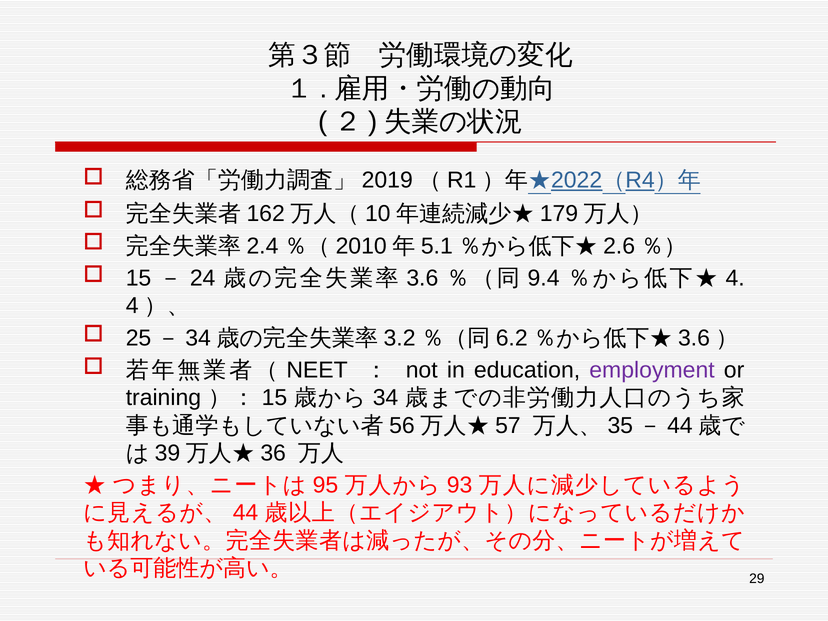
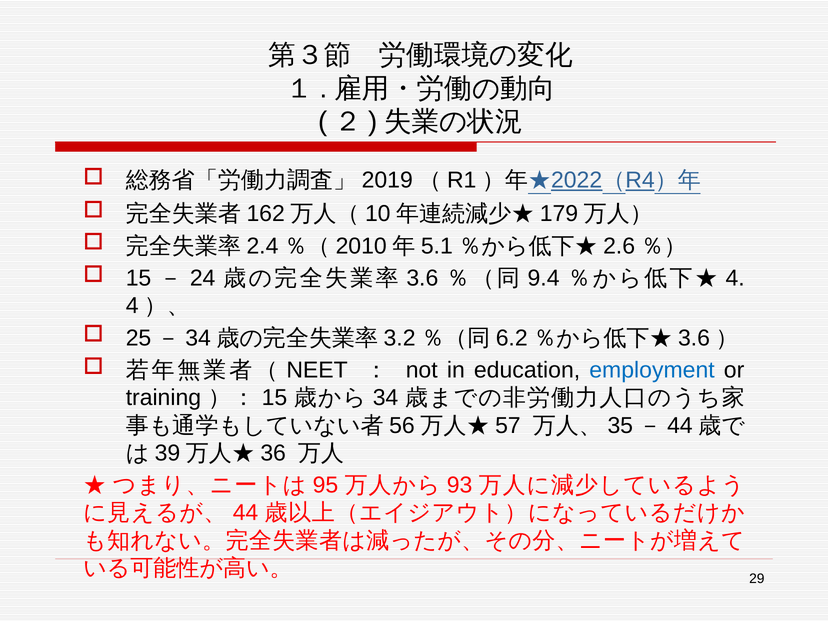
employment colour: purple -> blue
